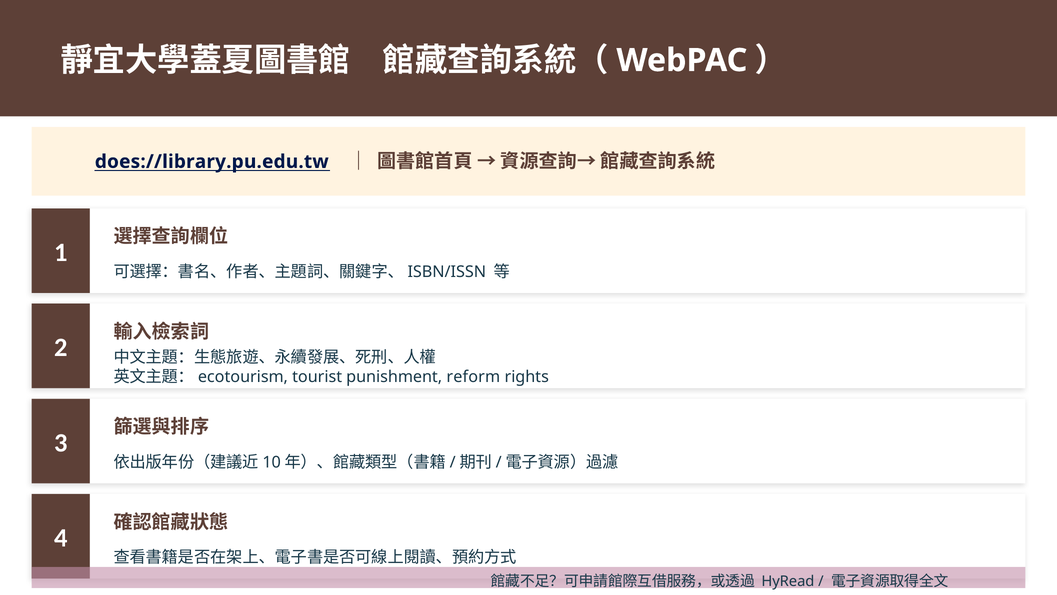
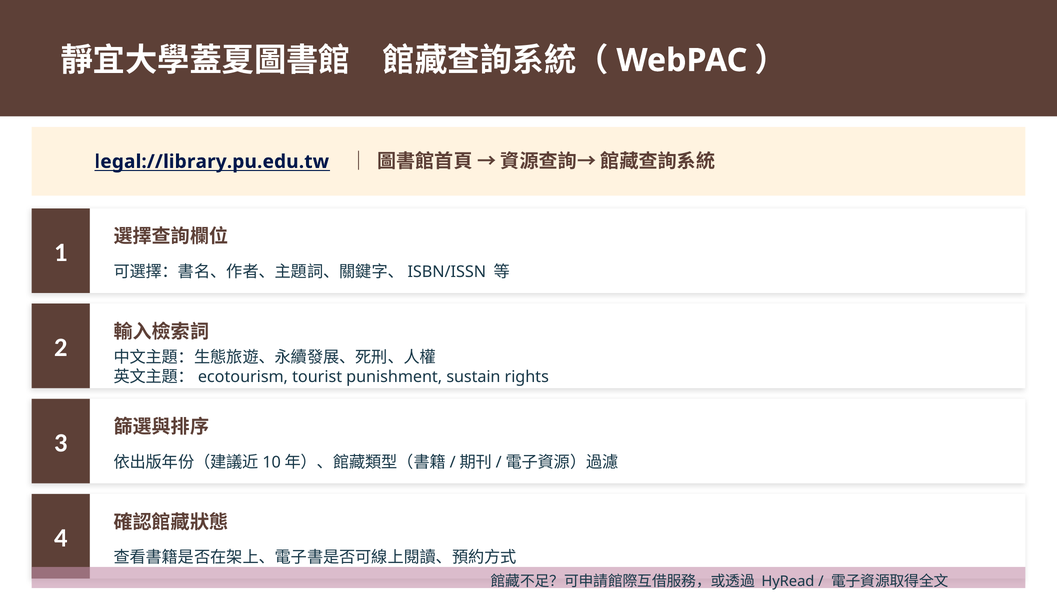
does://library.pu.edu.tw: does://library.pu.edu.tw -> legal://library.pu.edu.tw
reform: reform -> sustain
